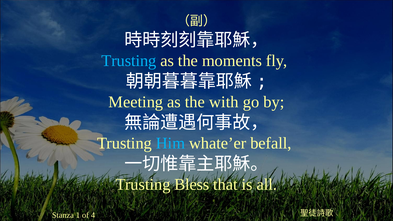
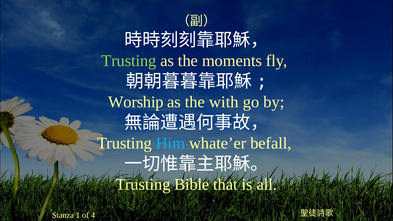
Trusting at (129, 61) colour: light blue -> light green
Meeting: Meeting -> Worship
Bless: Bless -> Bible
